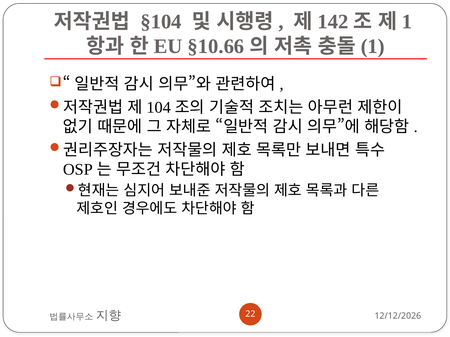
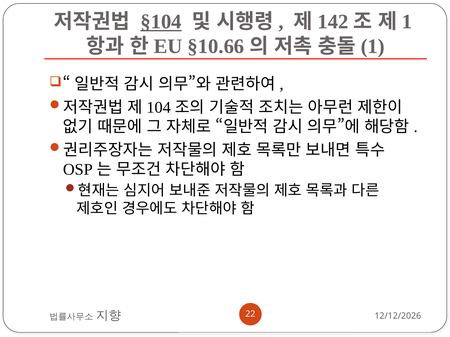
§104 underline: none -> present
